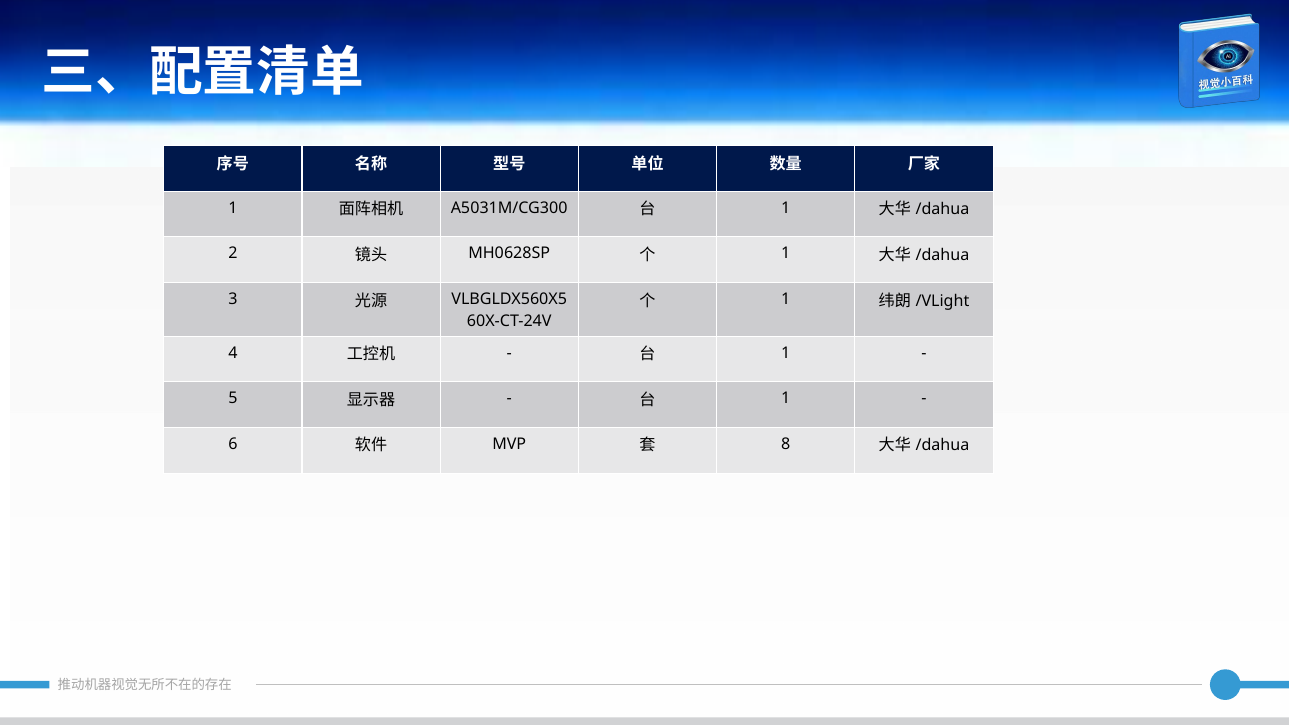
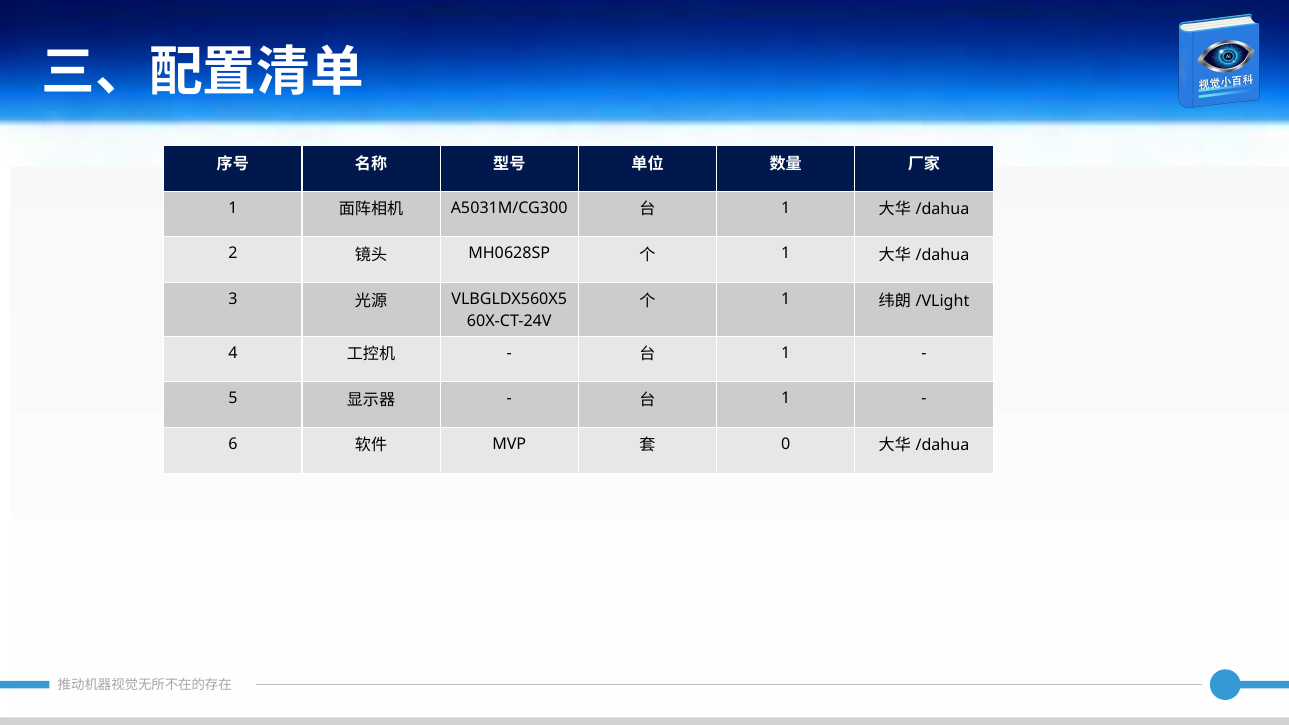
8: 8 -> 0
